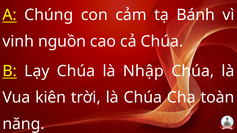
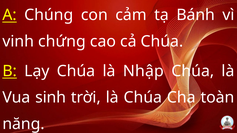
nguồn: nguồn -> chứng
kiên: kiên -> sinh
